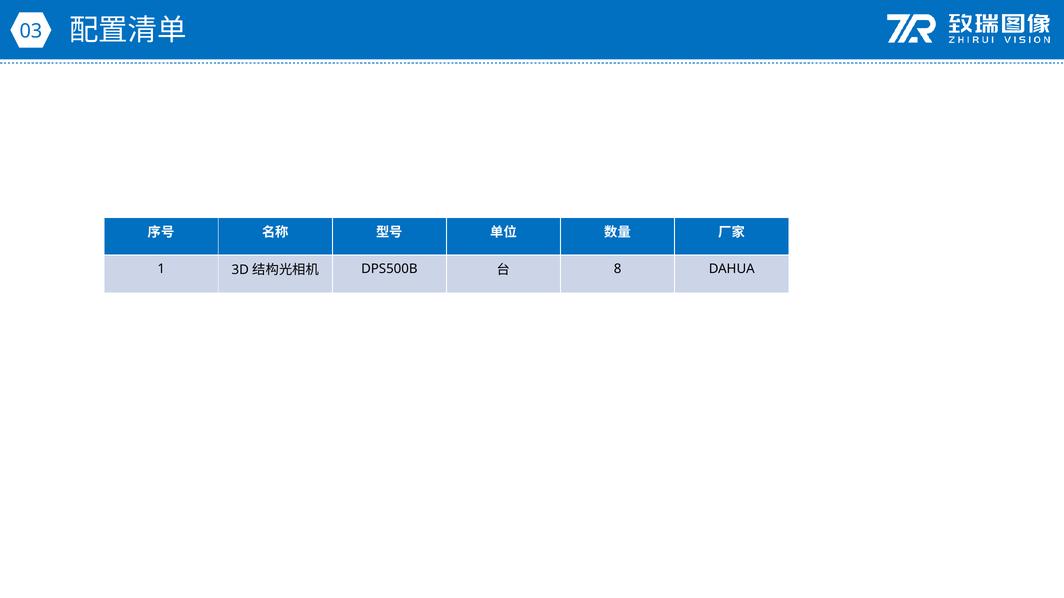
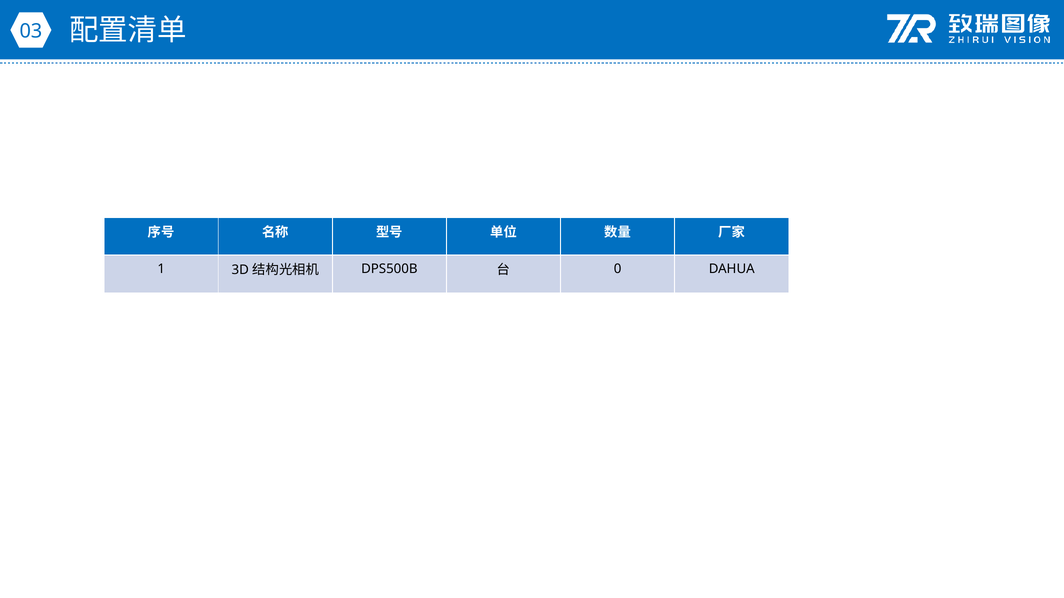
8: 8 -> 0
